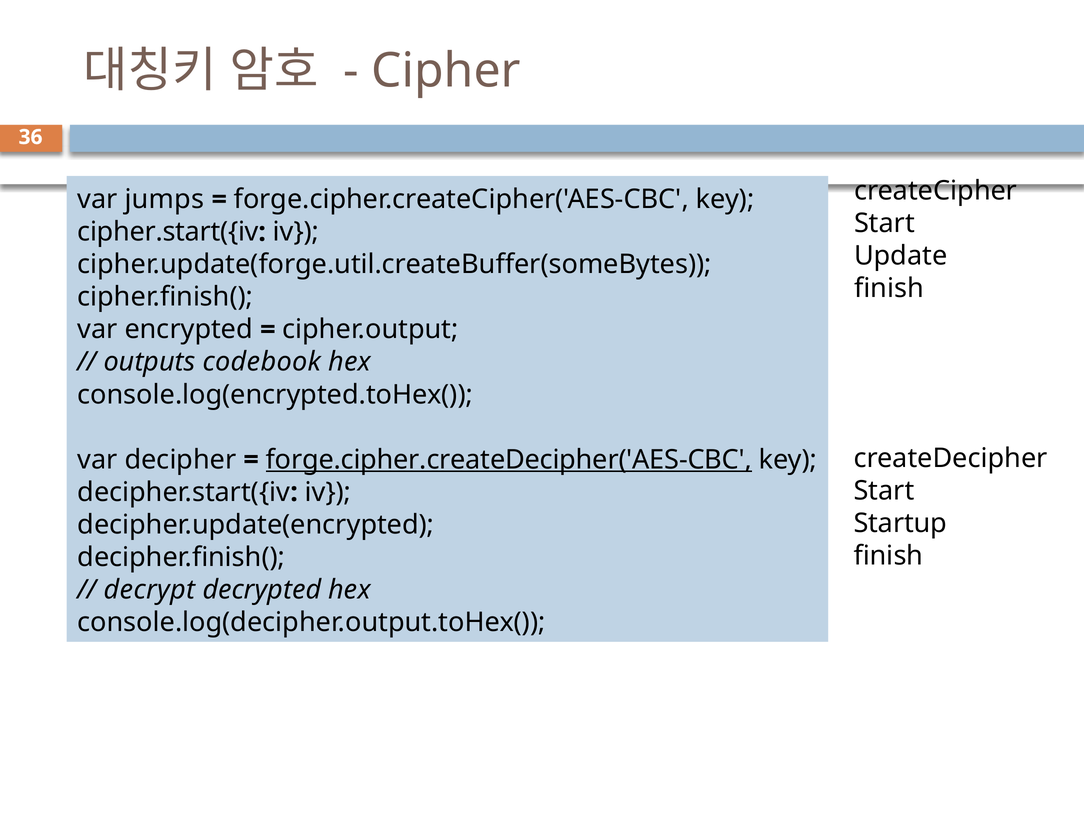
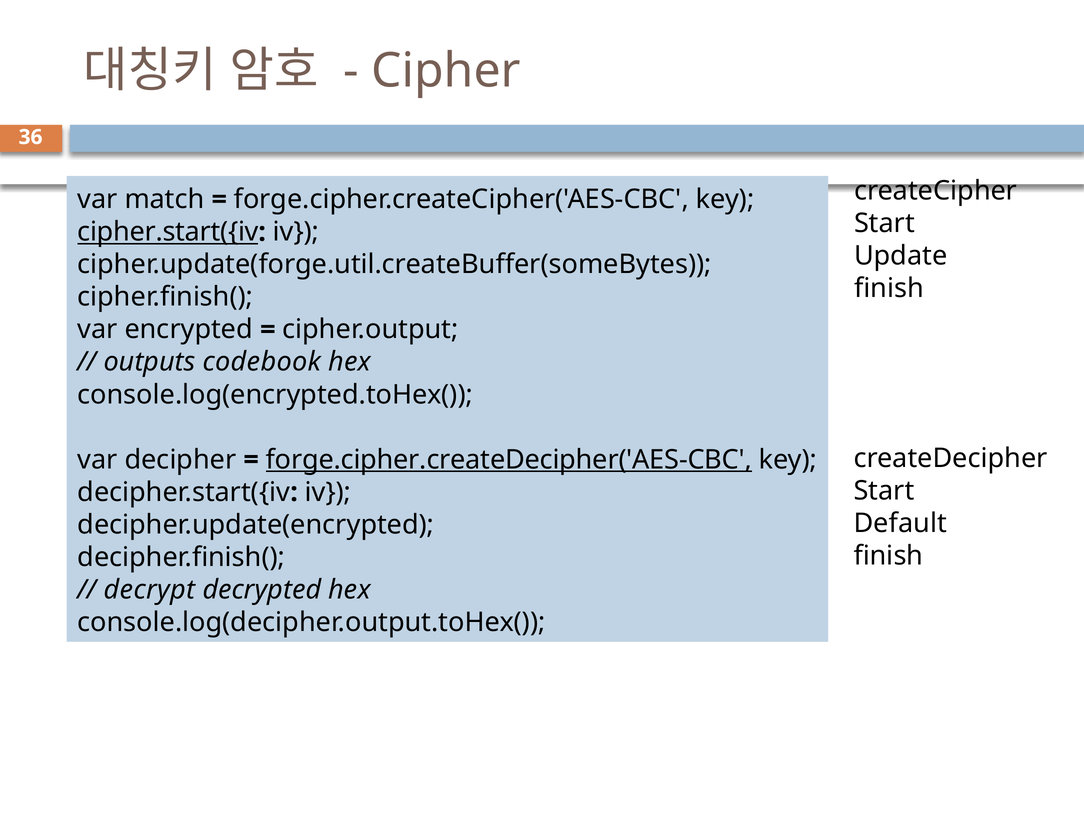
jumps: jumps -> match
cipher.start({iv underline: none -> present
Startup: Startup -> Default
